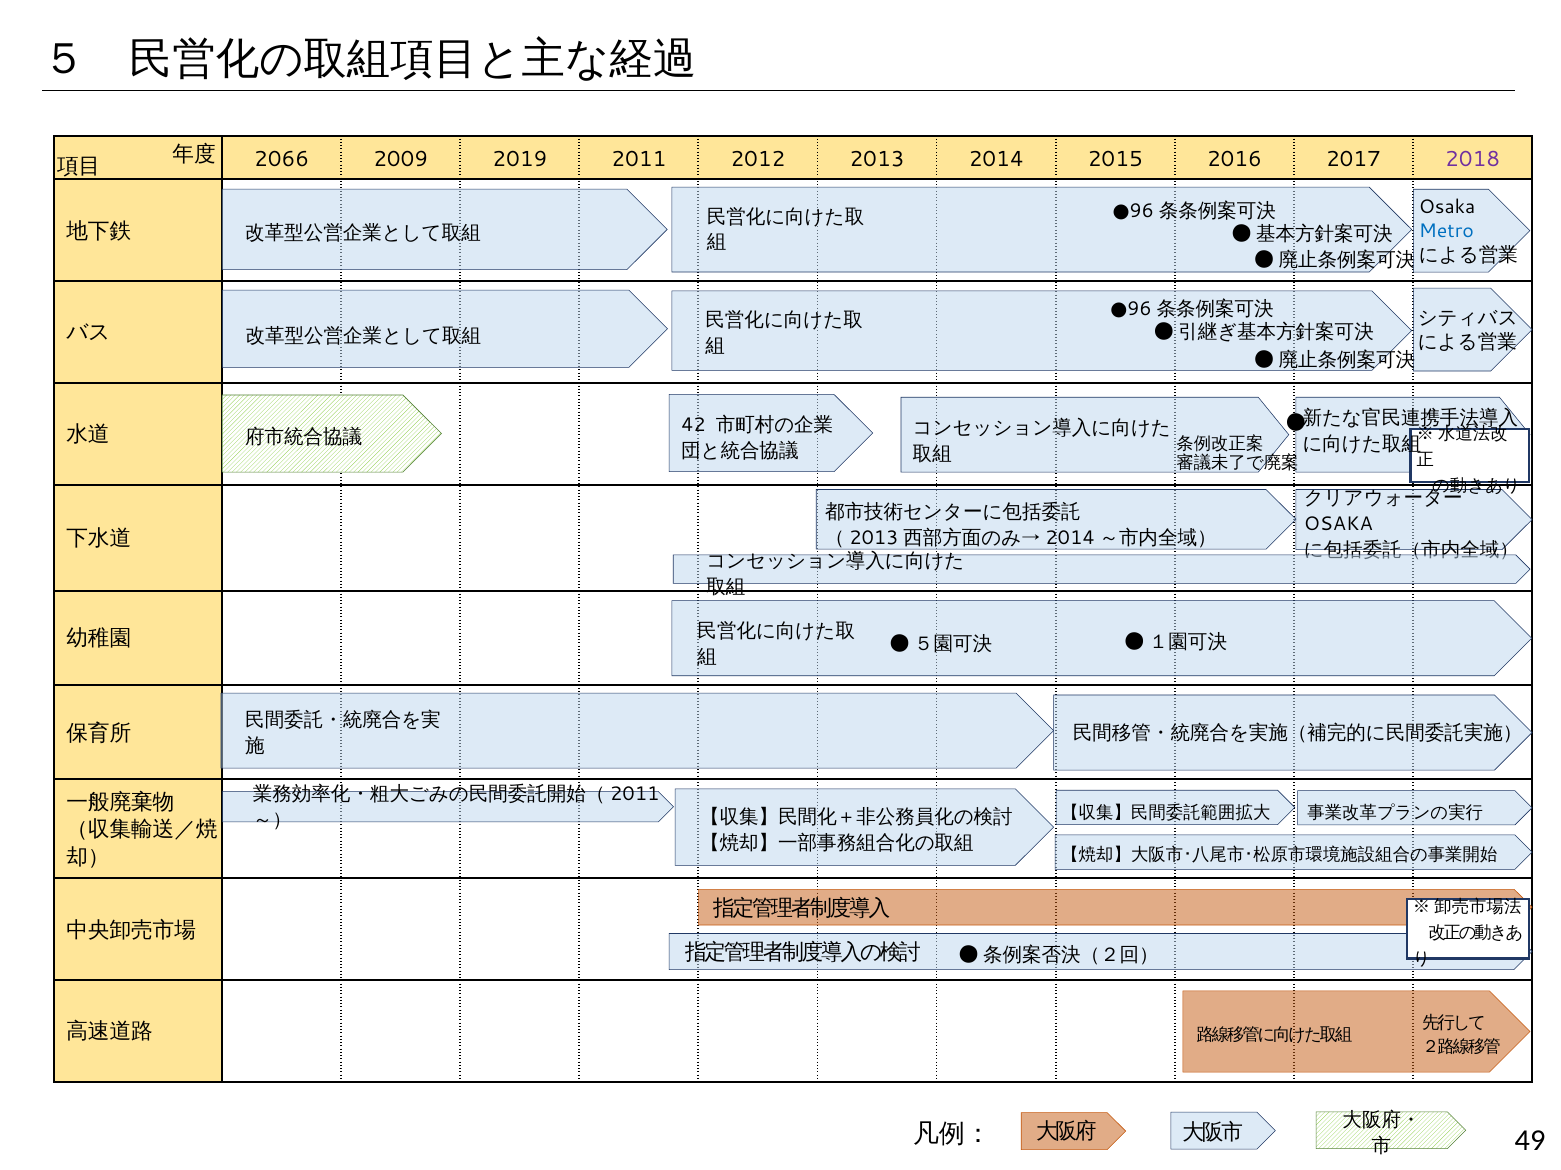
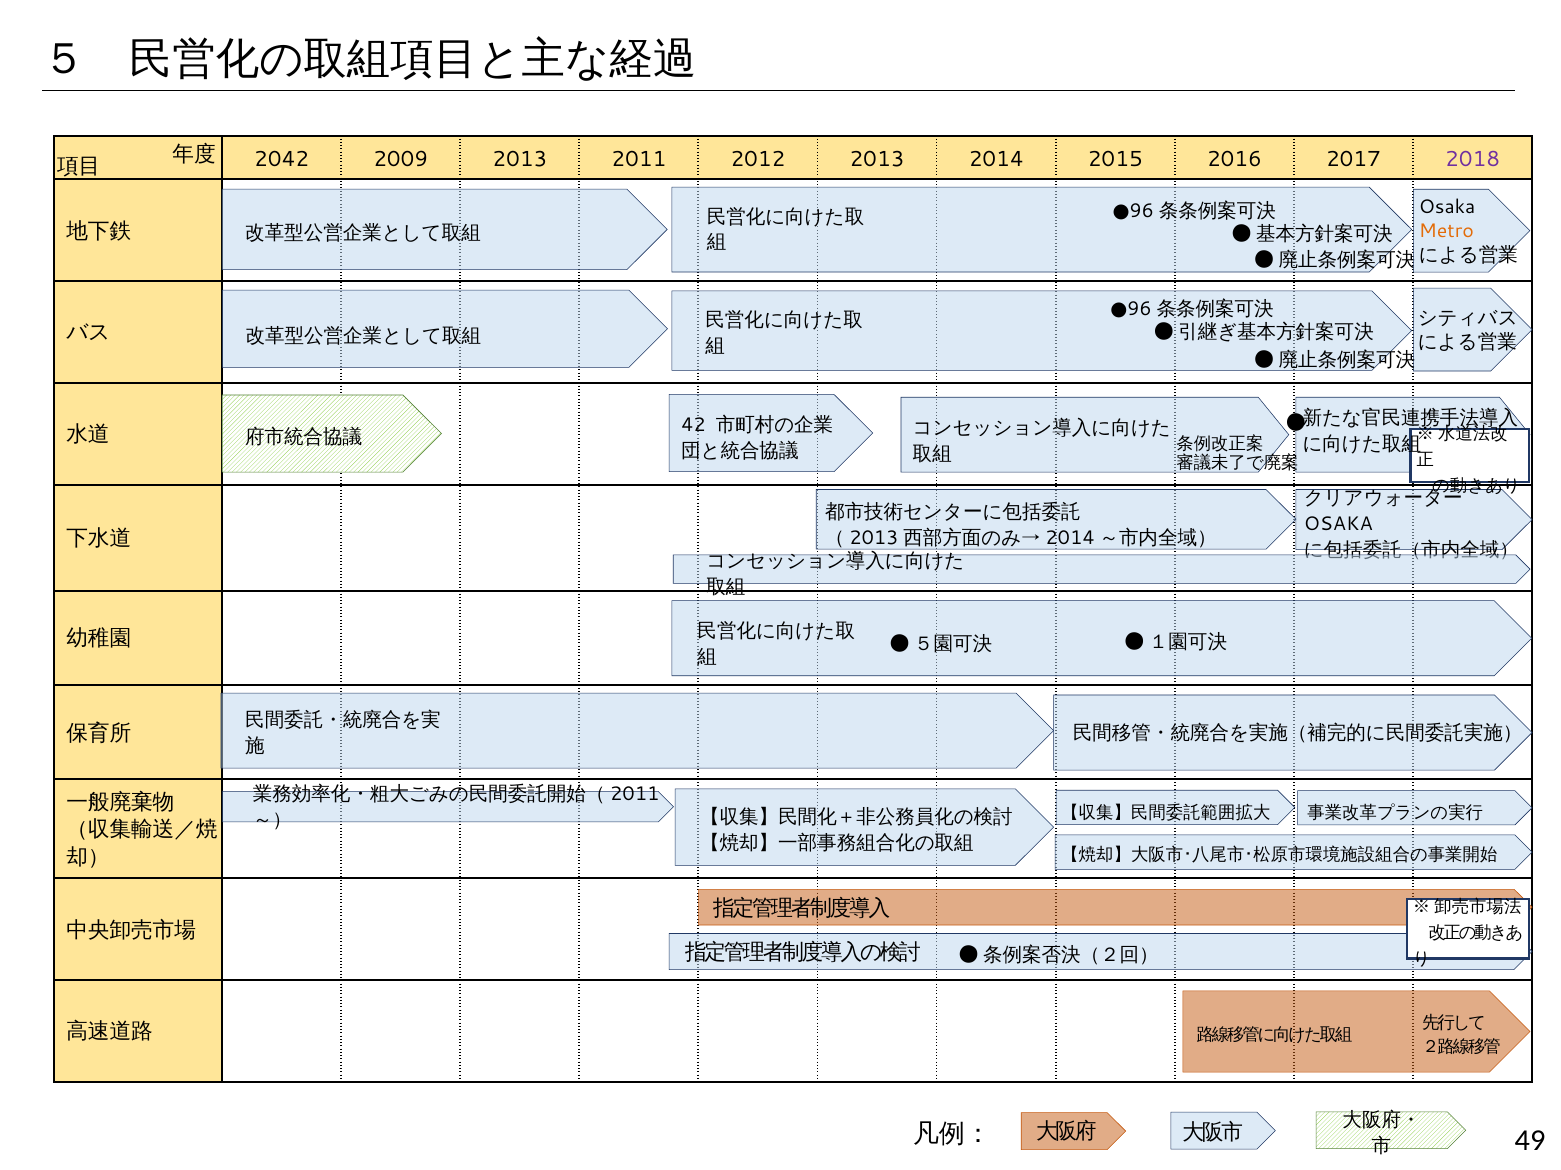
2066: 2066 -> 2042
2009 2019: 2019 -> 2013
Metro colour: blue -> orange
